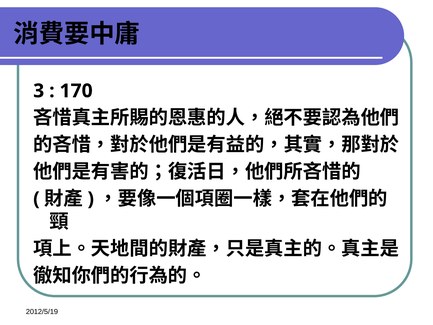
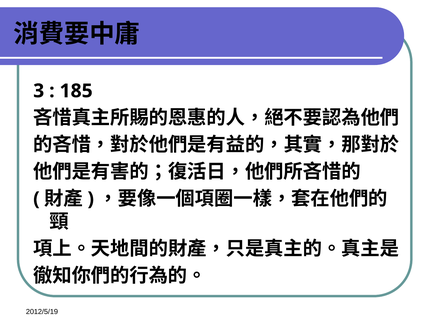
170: 170 -> 185
